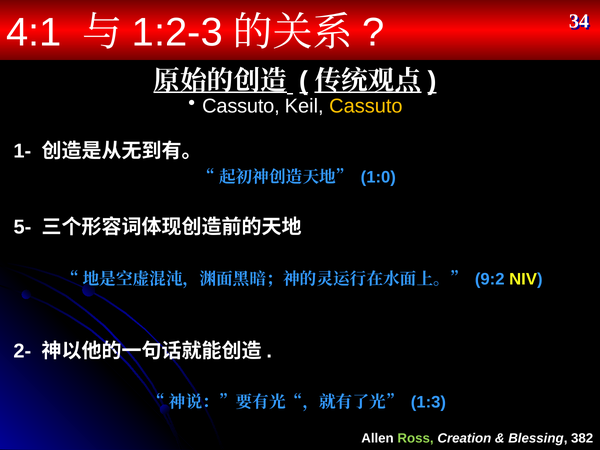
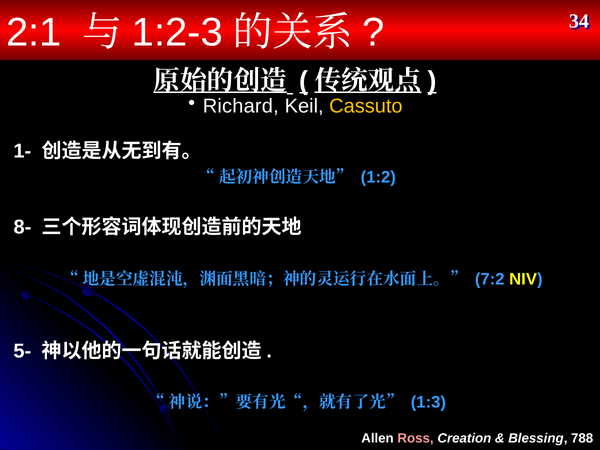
4:1: 4:1 -> 2:1
Cassuto at (241, 106): Cassuto -> Richard
1:0: 1:0 -> 1:2
5-: 5- -> 8-
9:2: 9:2 -> 7:2
2-: 2- -> 5-
Ross colour: light green -> pink
382: 382 -> 788
